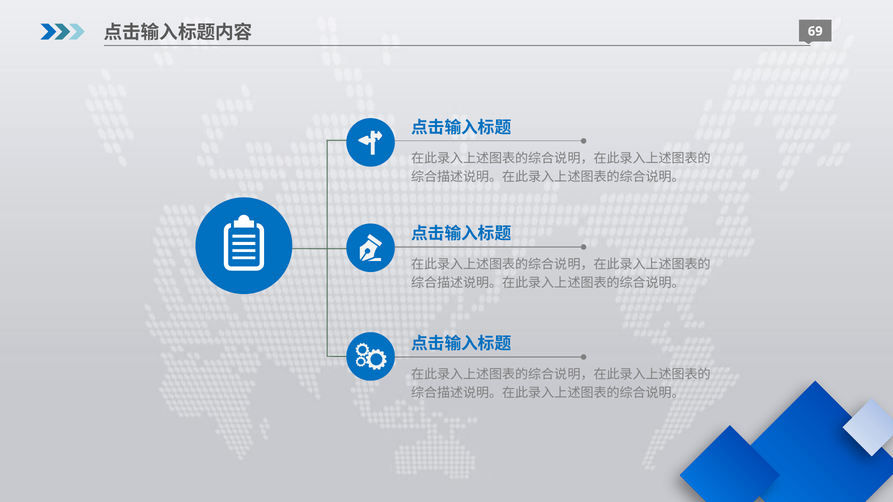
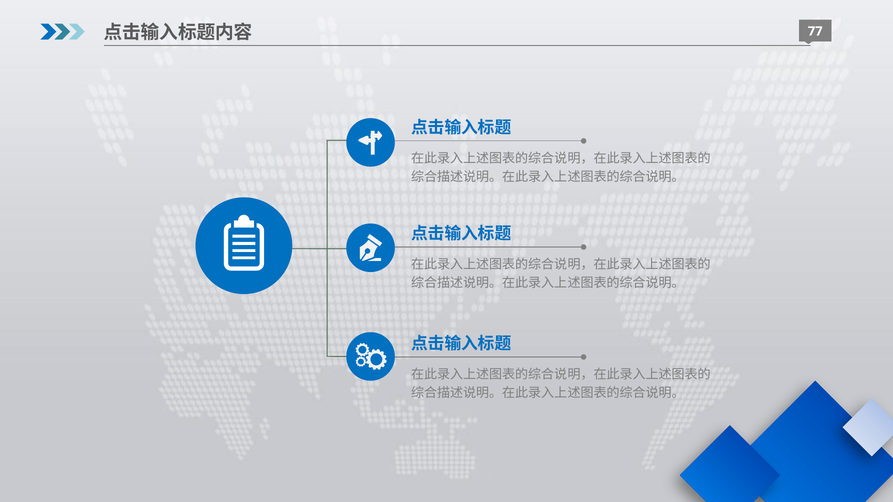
69: 69 -> 77
